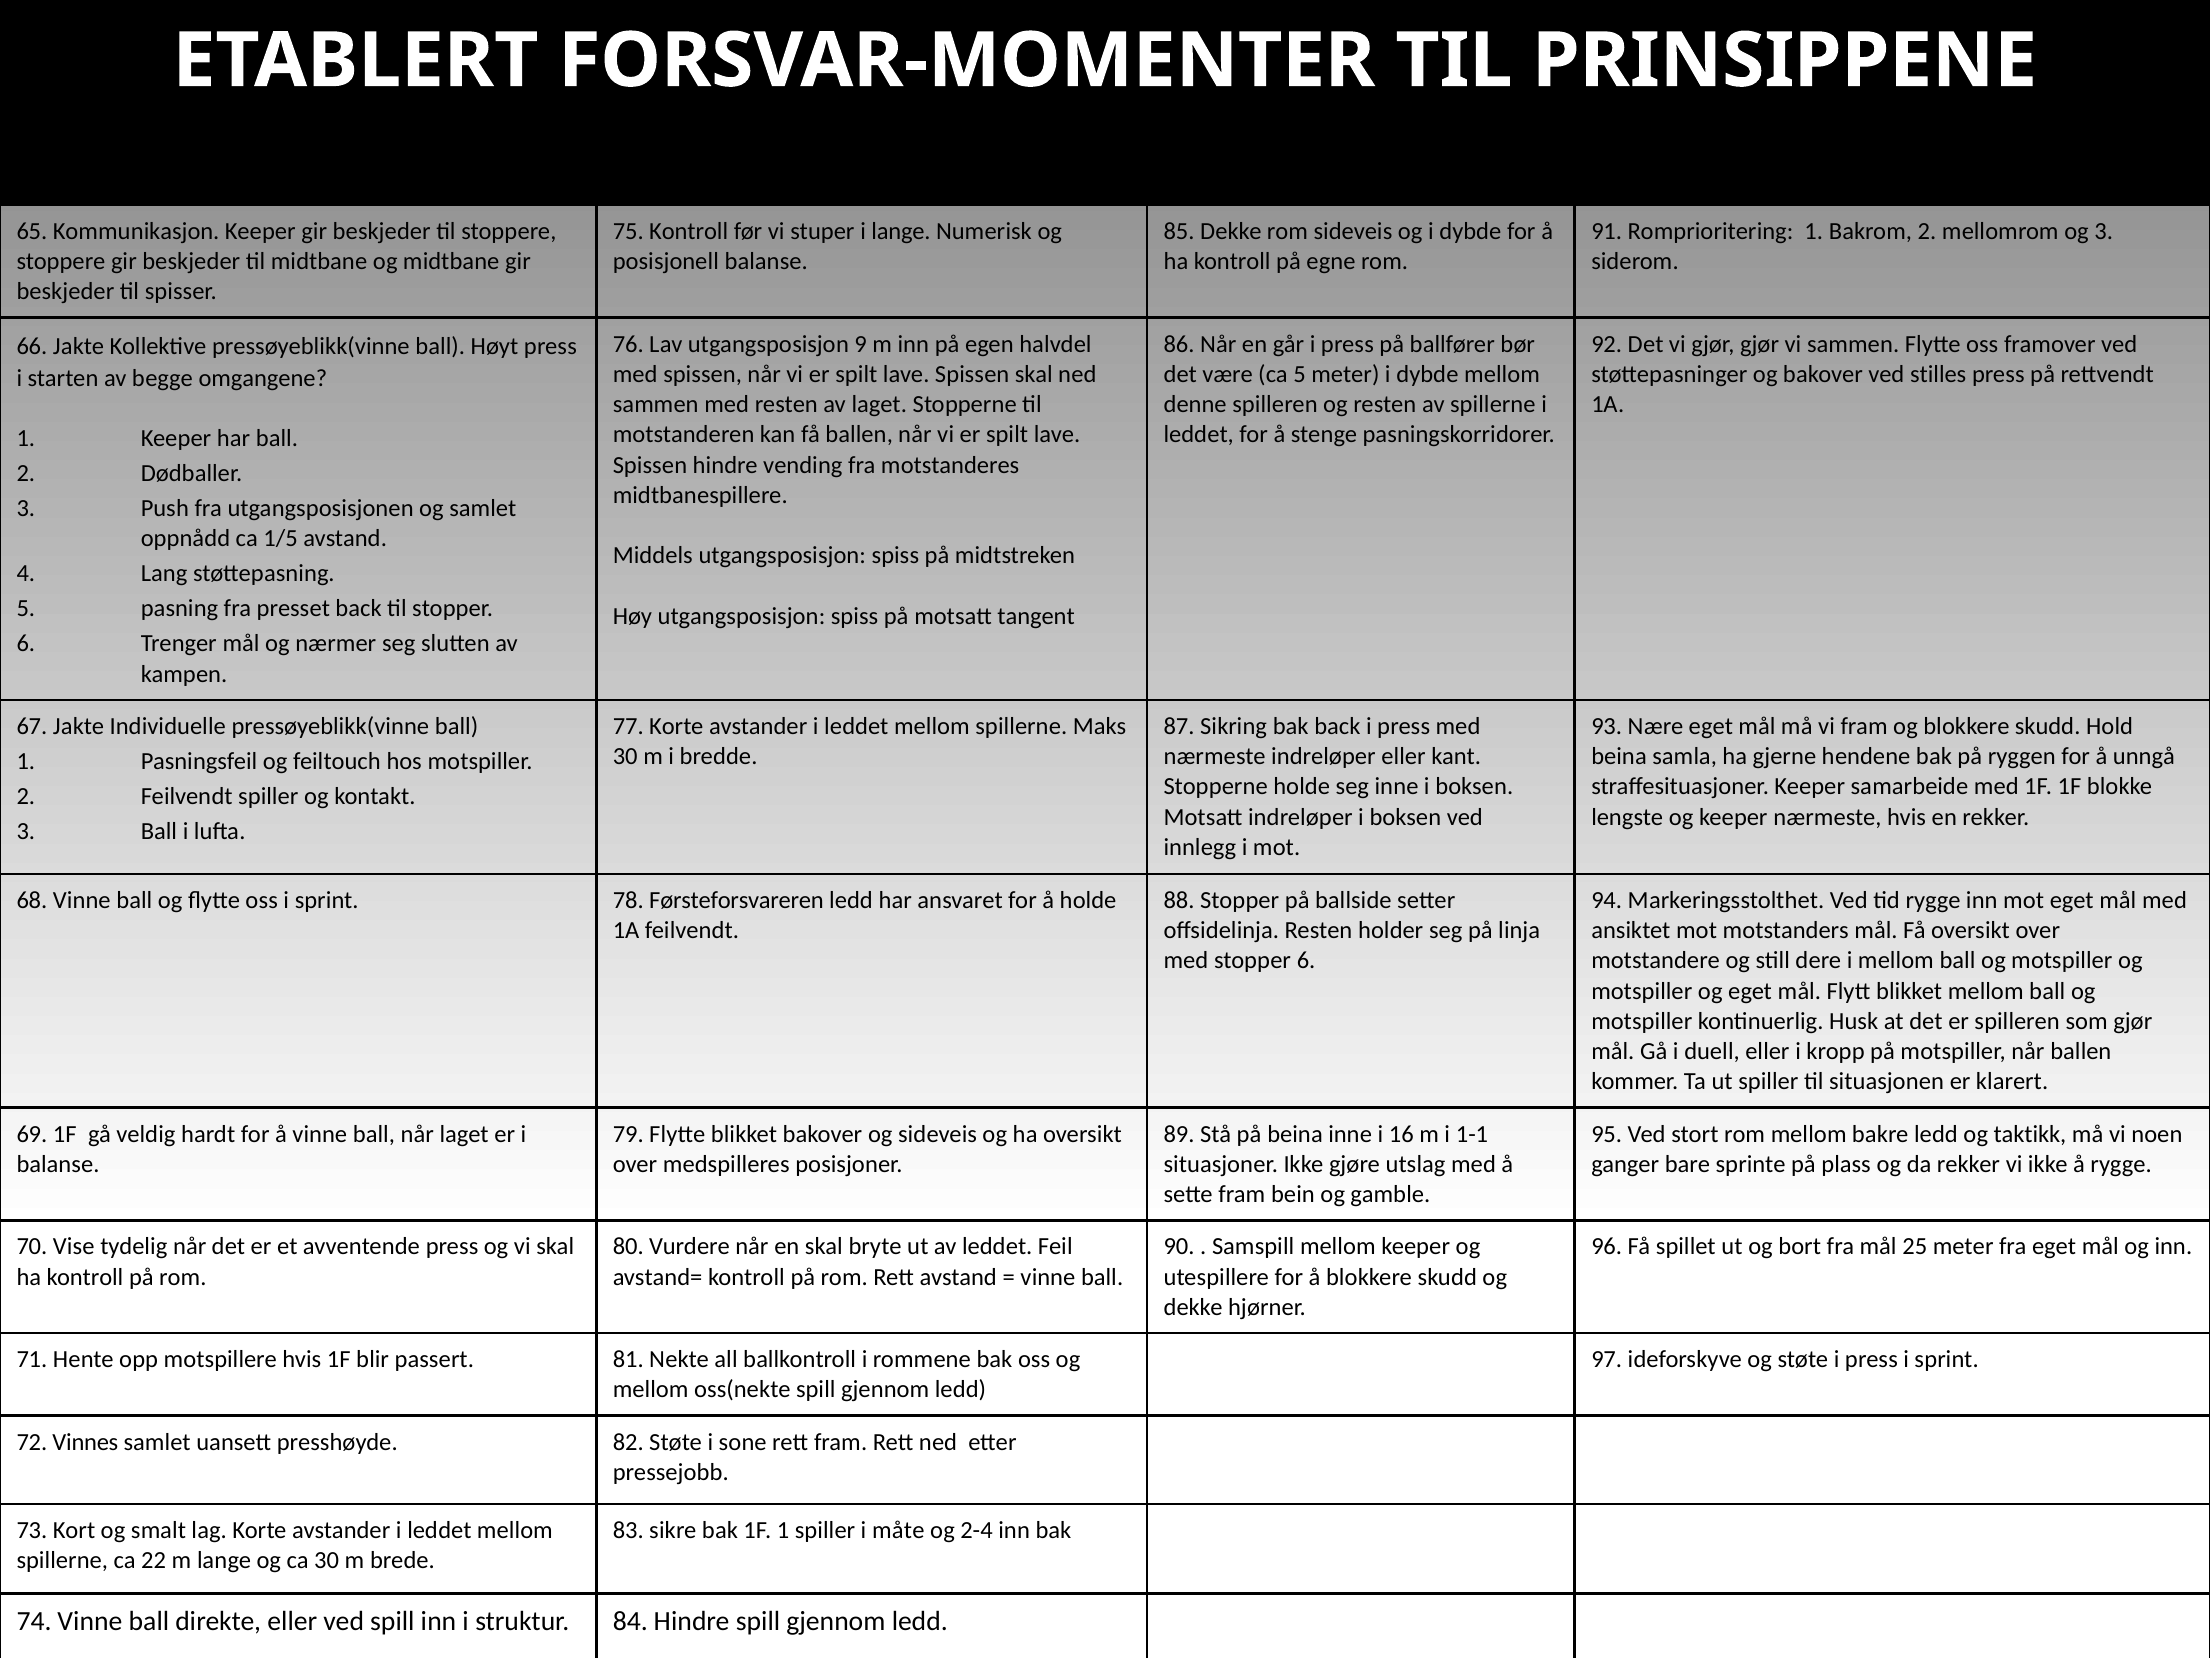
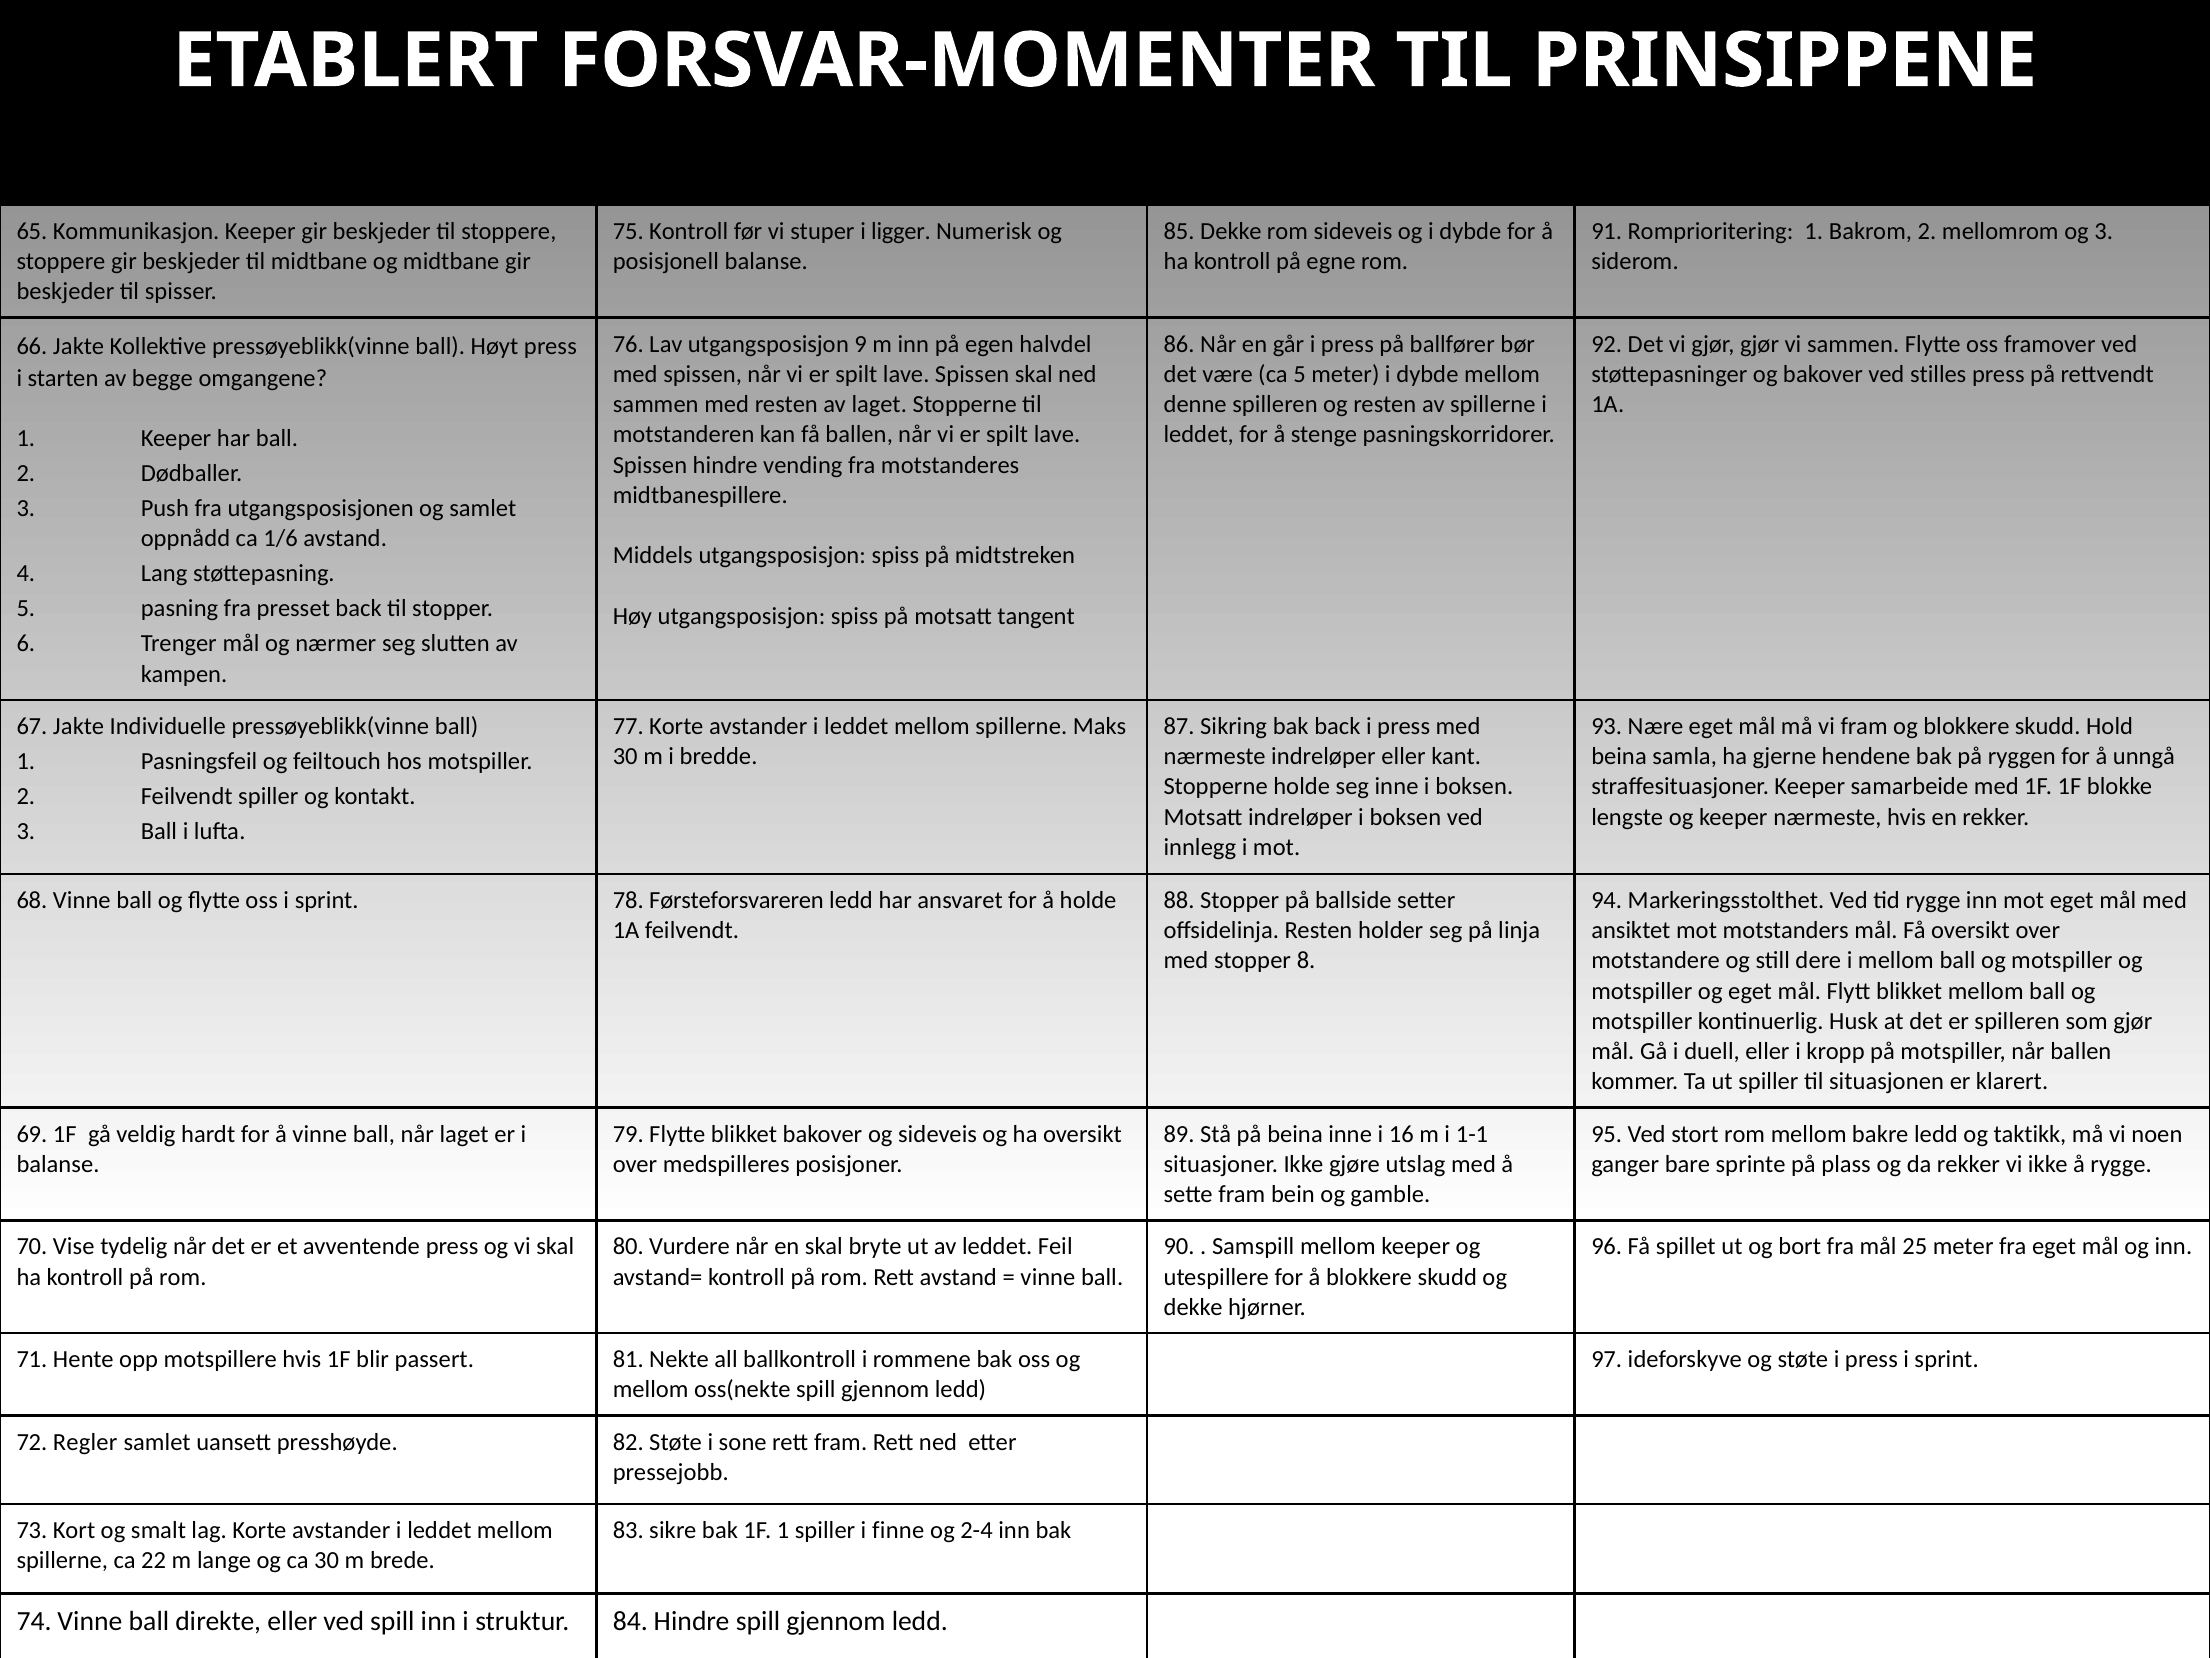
i lange: lange -> ligger
1/5: 1/5 -> 1/6
med stopper 6: 6 -> 8
Vinnes: Vinnes -> Regler
måte: måte -> finne
